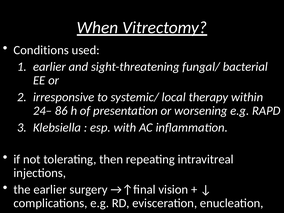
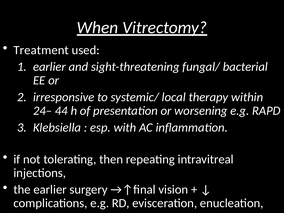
Conditions: Conditions -> Treatment
86: 86 -> 44
